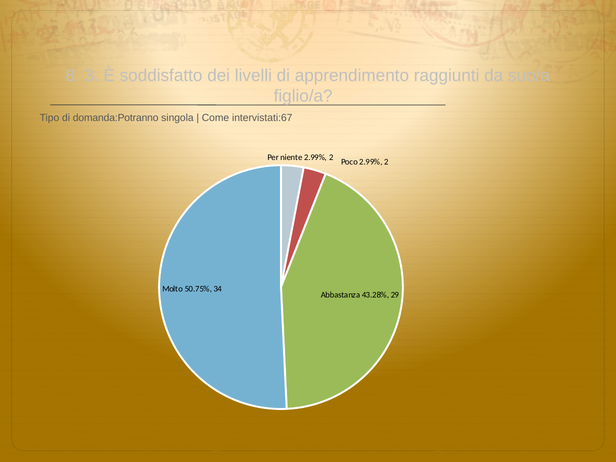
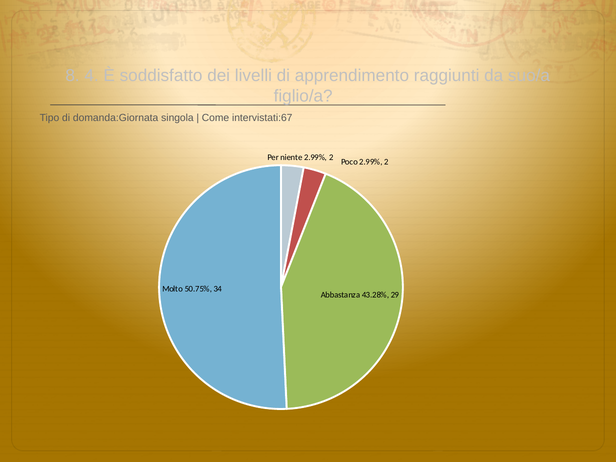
3: 3 -> 4
domanda:Potranno: domanda:Potranno -> domanda:Giornata
